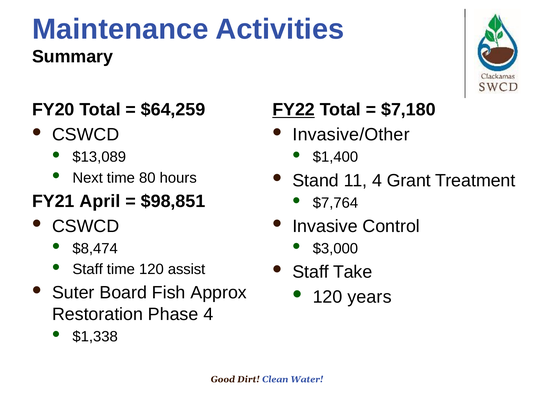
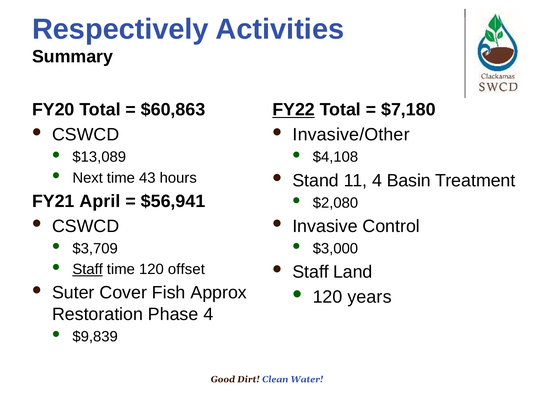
Maintenance: Maintenance -> Respectively
$64,259: $64,259 -> $60,863
$1,400: $1,400 -> $4,108
80: 80 -> 43
Grant: Grant -> Basin
$98,851: $98,851 -> $56,941
$7,764: $7,764 -> $2,080
$8,474: $8,474 -> $3,709
Staff at (88, 269) underline: none -> present
assist: assist -> offset
Take: Take -> Land
Board: Board -> Cover
$1,338: $1,338 -> $9,839
